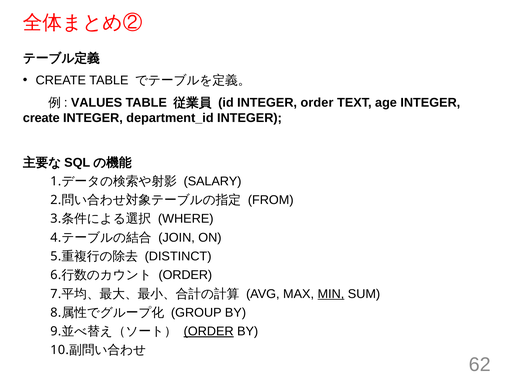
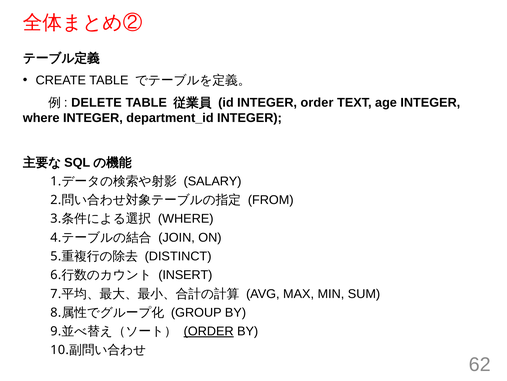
VALUES: VALUES -> DELETE
create at (41, 118): create -> where
ORDER at (185, 275): ORDER -> INSERT
MIN underline: present -> none
